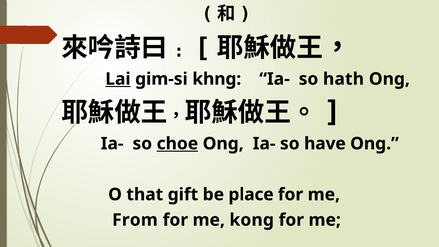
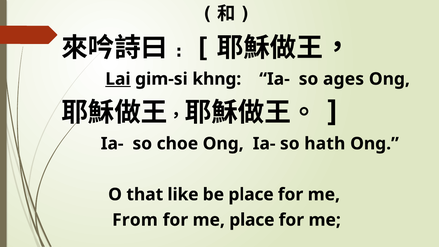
hath: hath -> ages
choe underline: present -> none
have: have -> hath
gift: gift -> like
me kong: kong -> place
